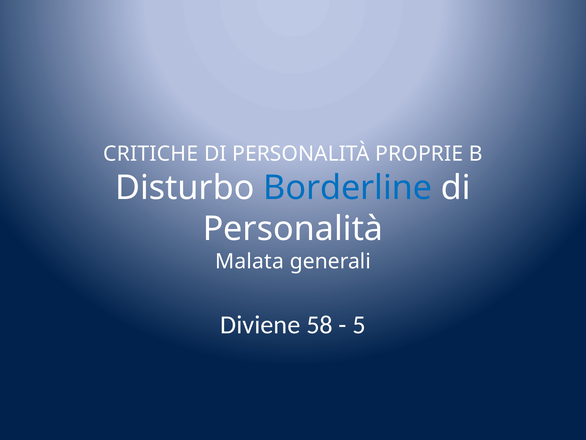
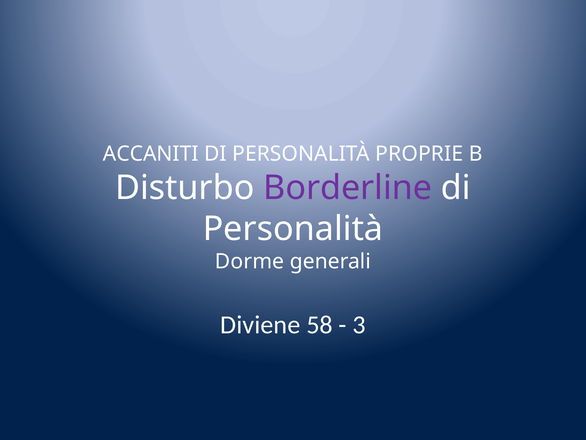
CRITICHE: CRITICHE -> ACCANITI
Borderline colour: blue -> purple
Malata: Malata -> Dorme
5: 5 -> 3
